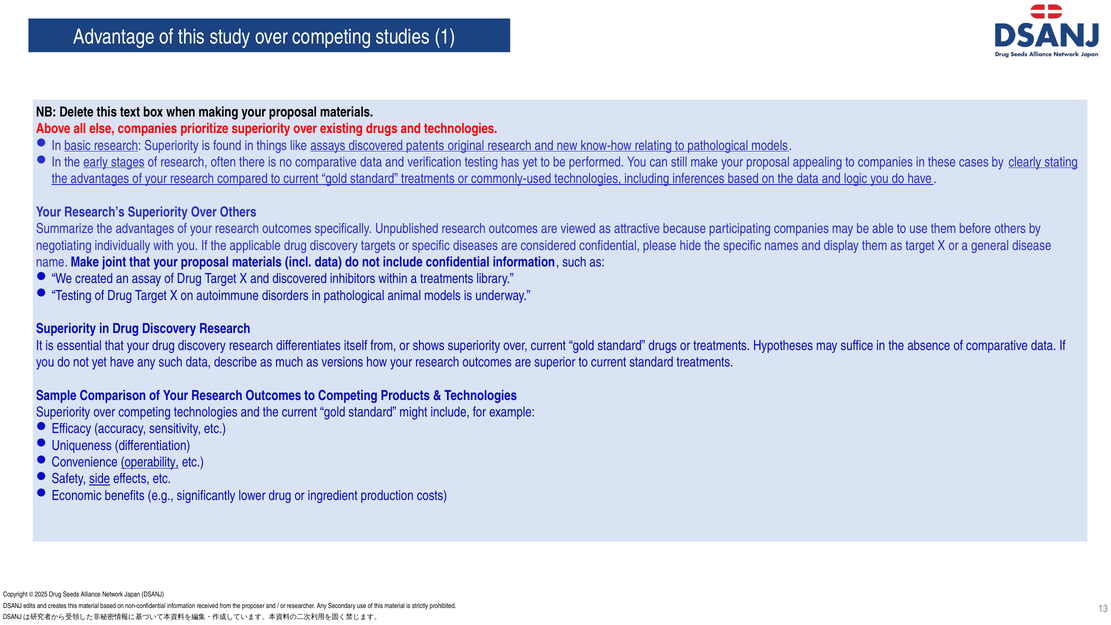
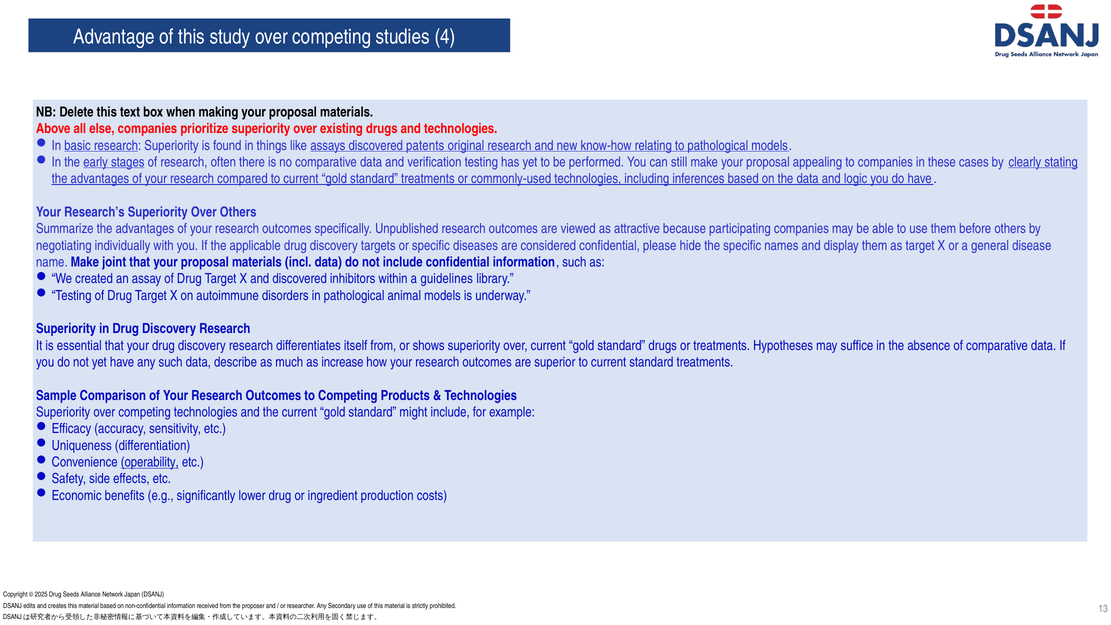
1: 1 -> 4
a treatments: treatments -> guidelines
versions: versions -> increase
side underline: present -> none
